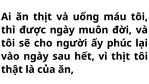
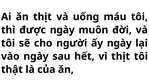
ấy phúc: phúc -> ngày
